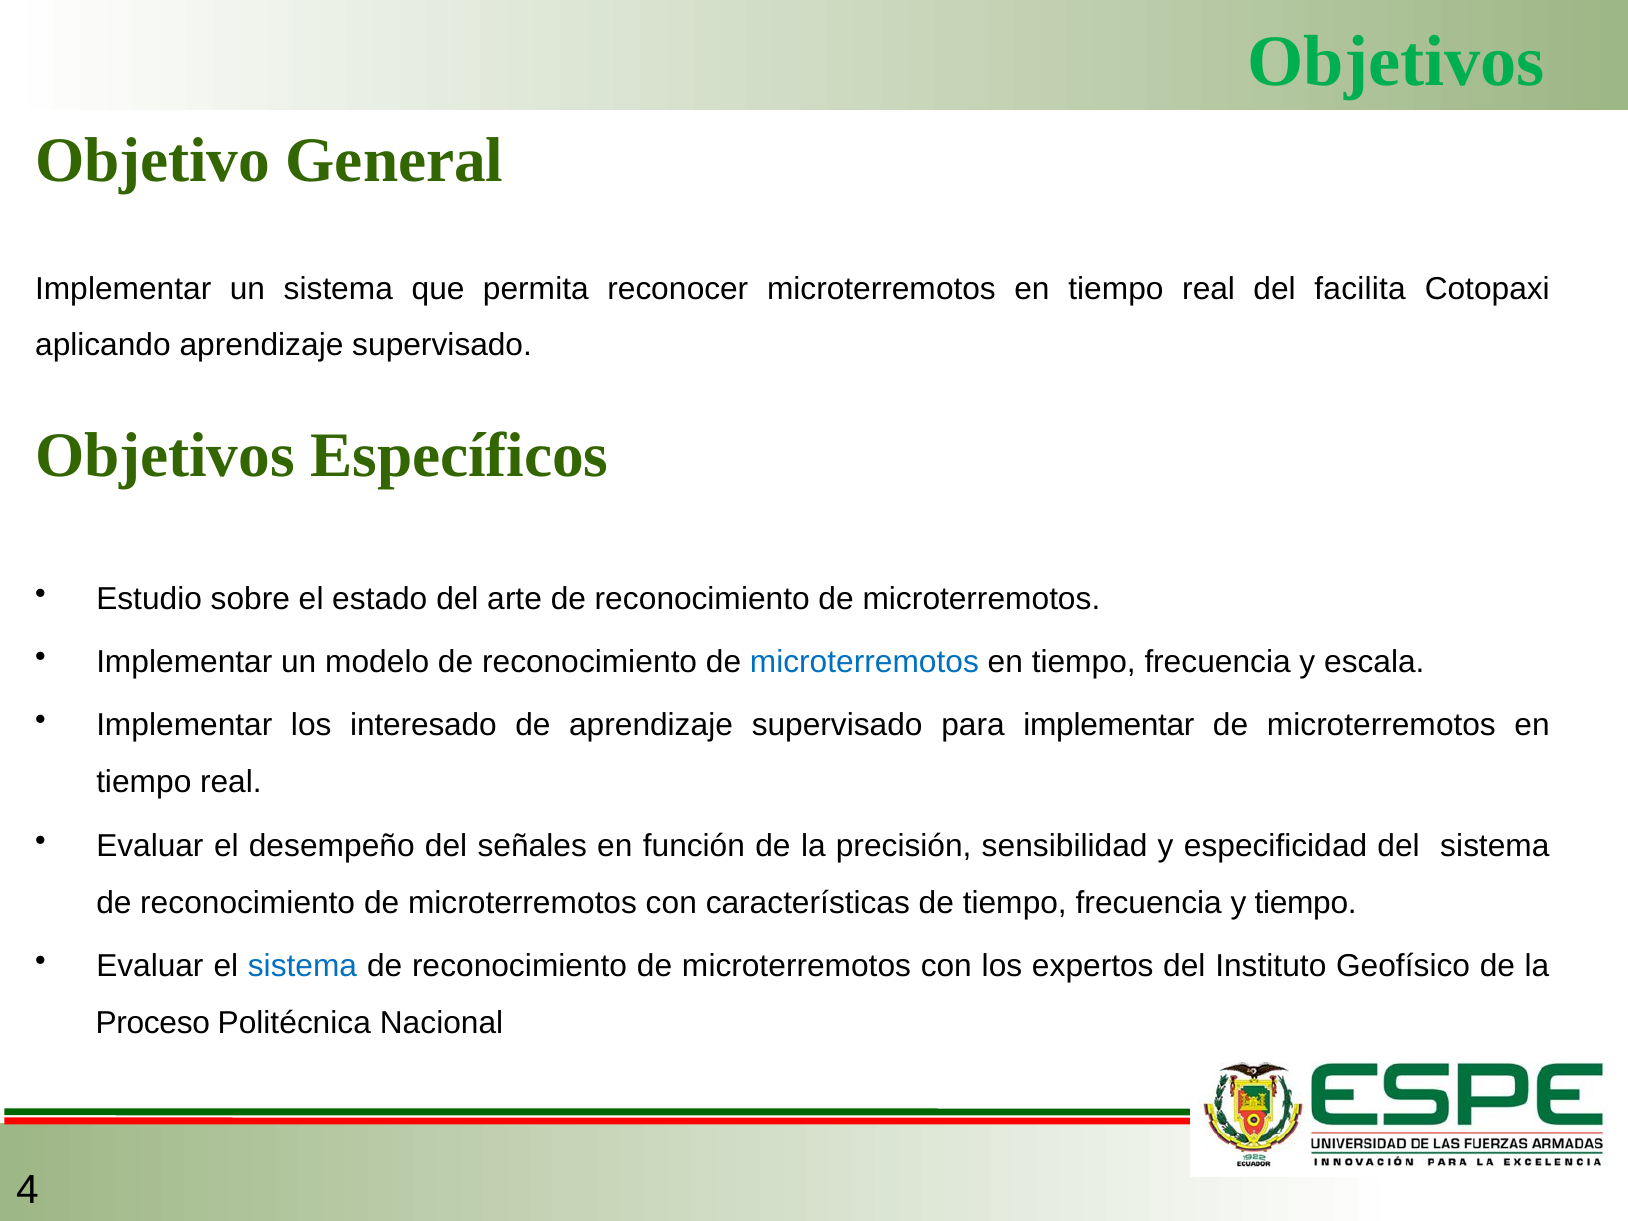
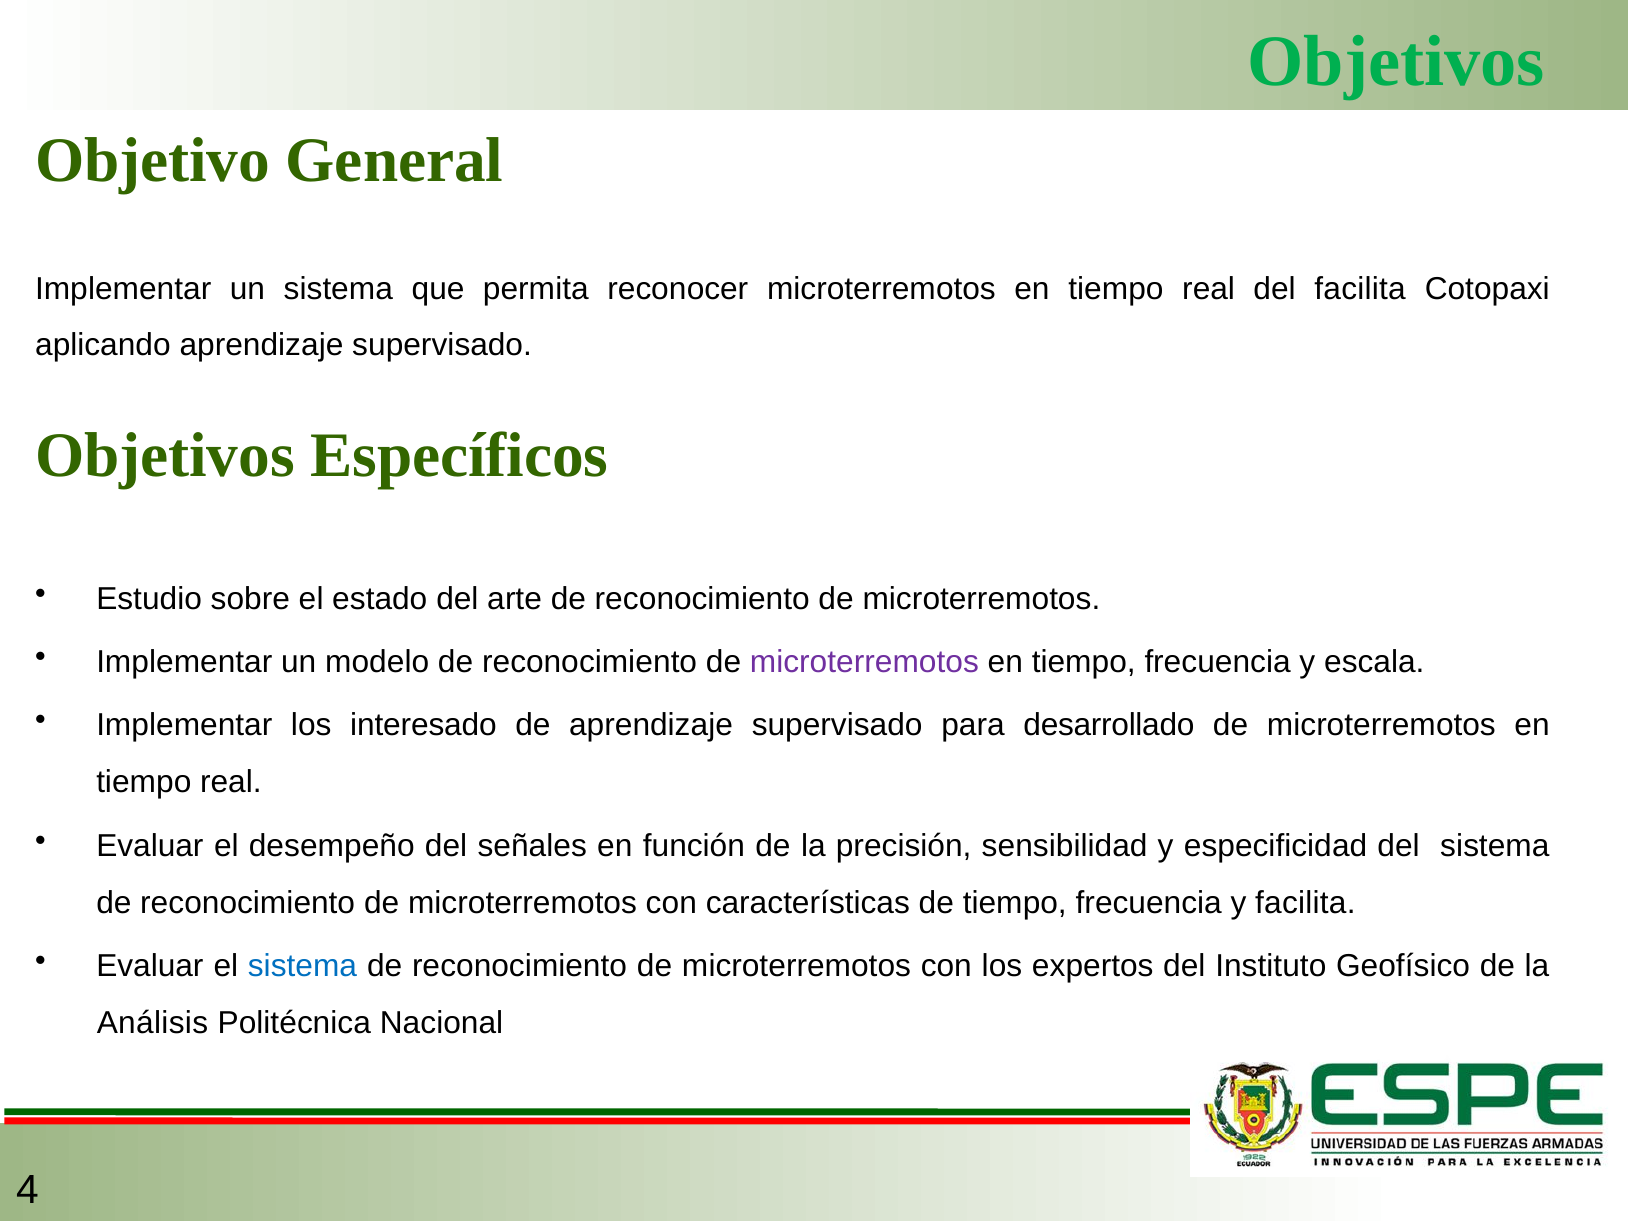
microterremotos at (864, 662) colour: blue -> purple
para implementar: implementar -> desarrollado
y tiempo: tiempo -> facilita
Proceso: Proceso -> Análisis
